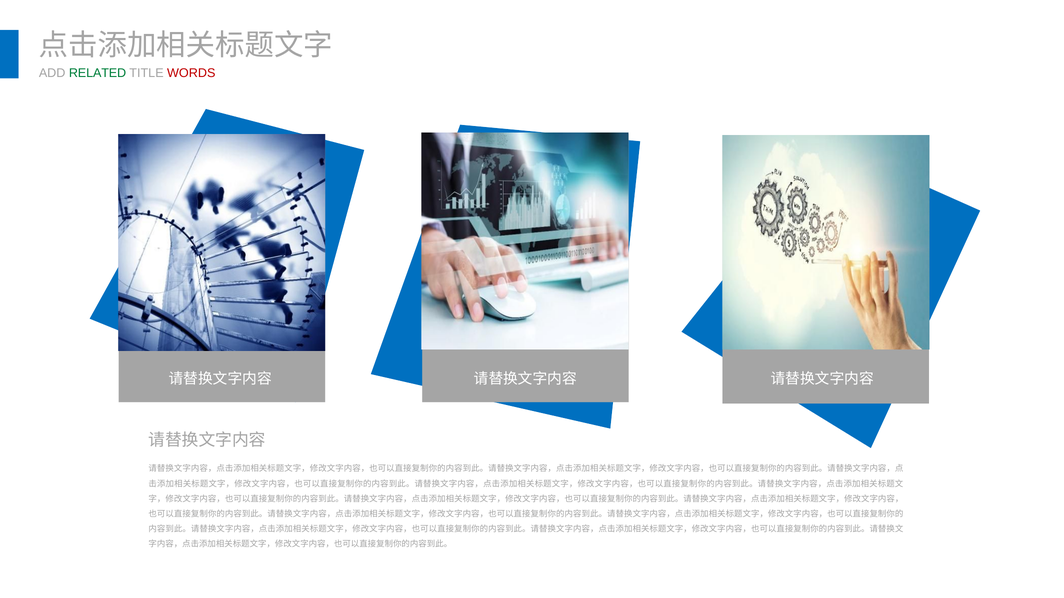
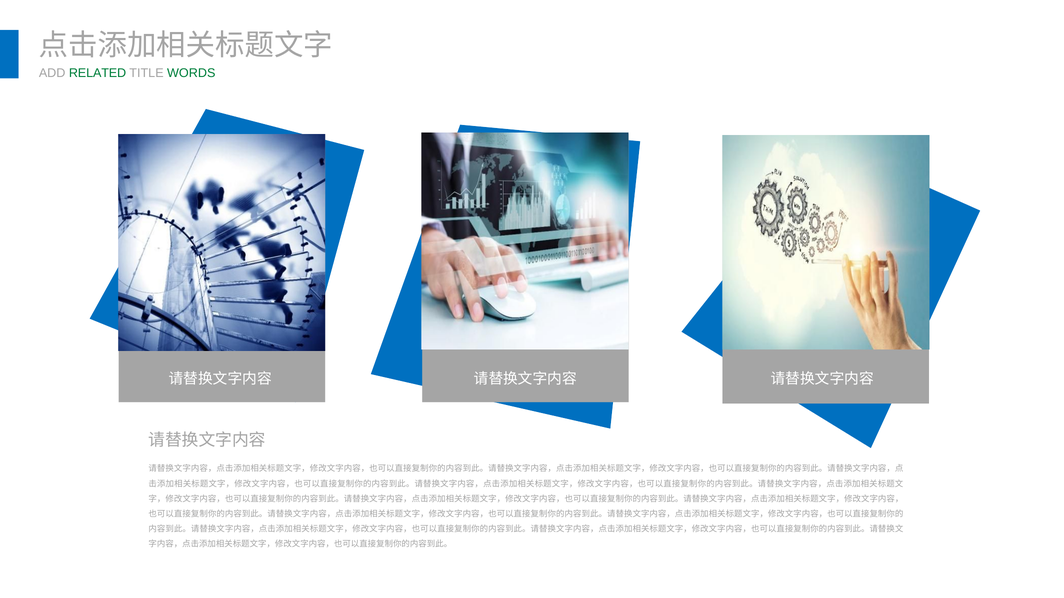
WORDS colour: red -> green
